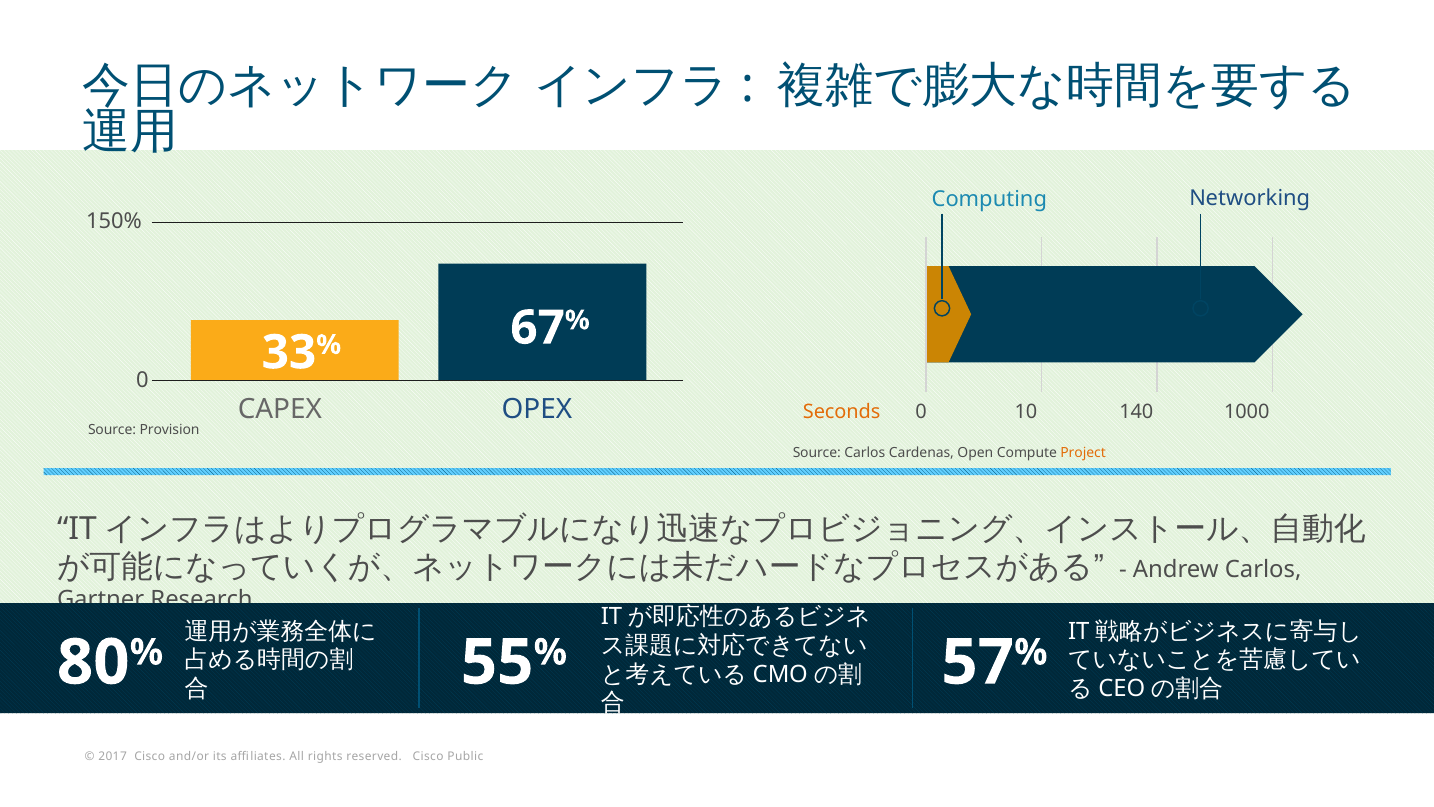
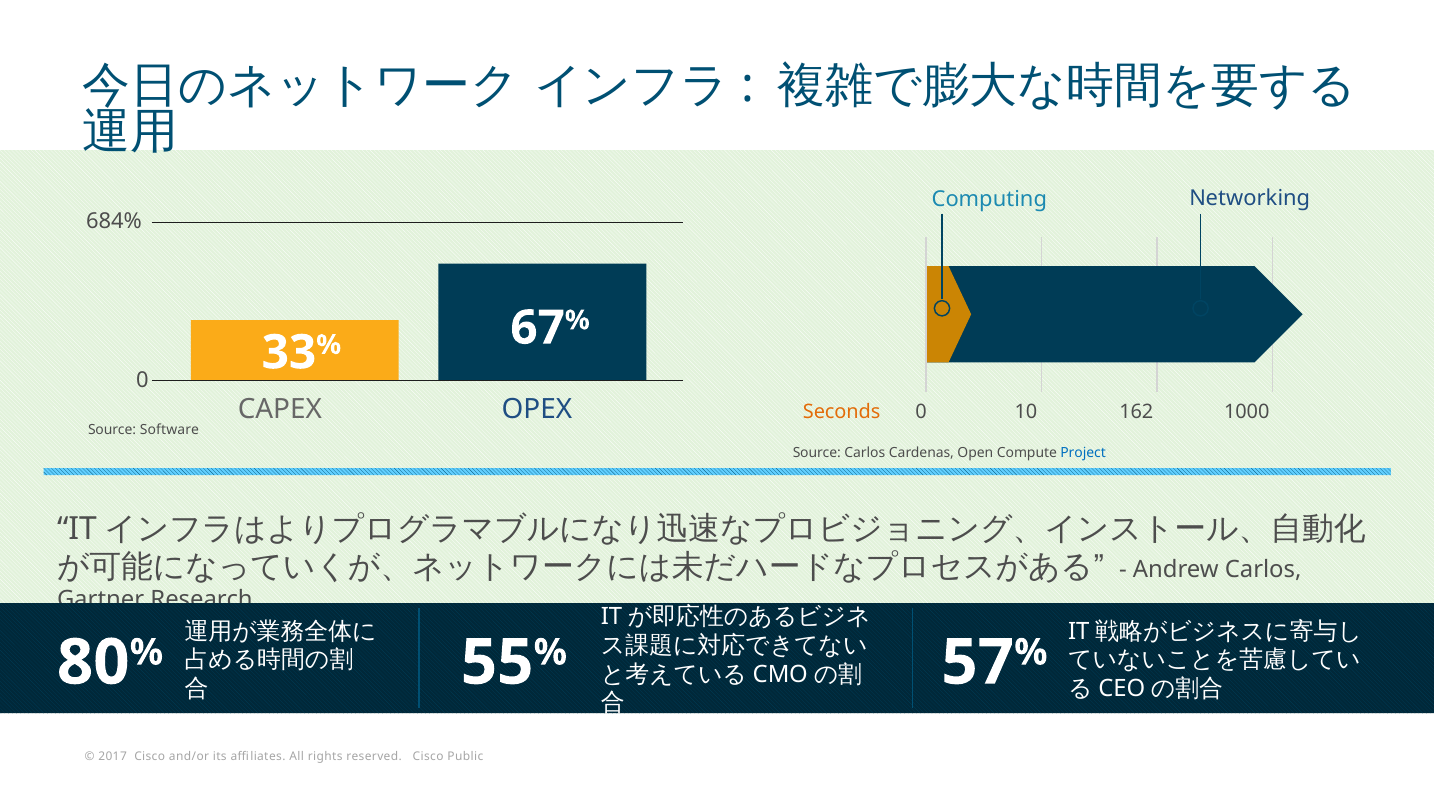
150%: 150% -> 684%
140: 140 -> 162
Provision: Provision -> Software
Project colour: orange -> blue
